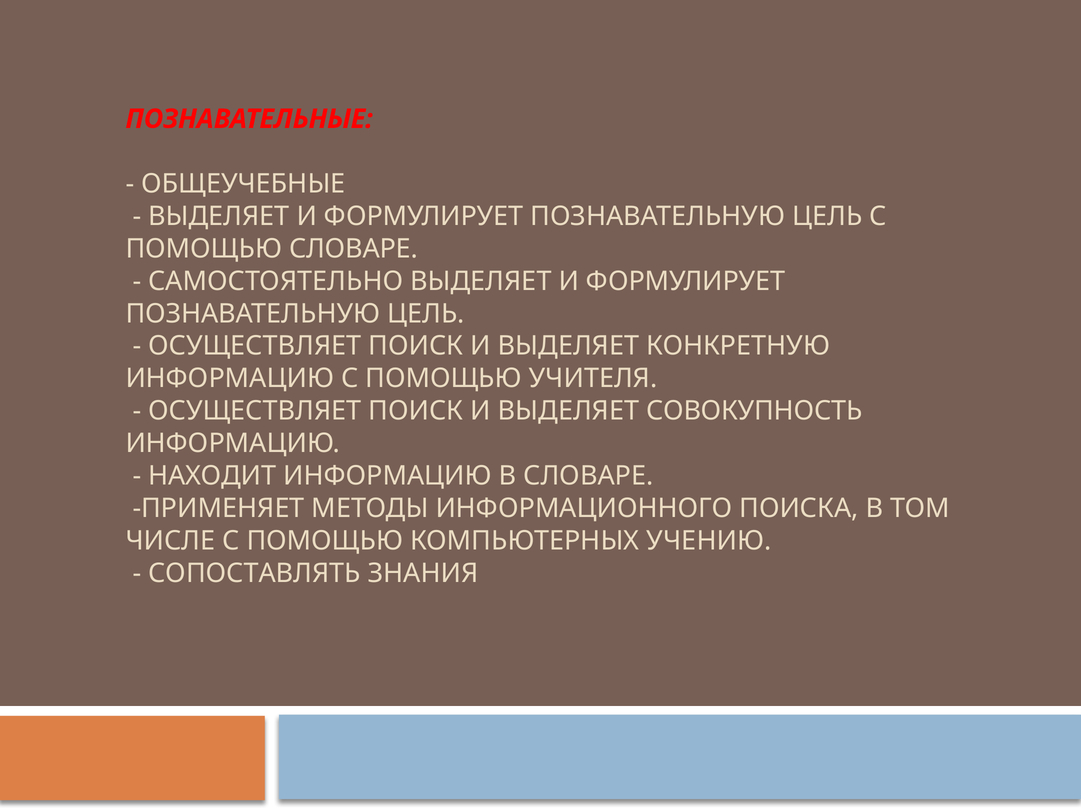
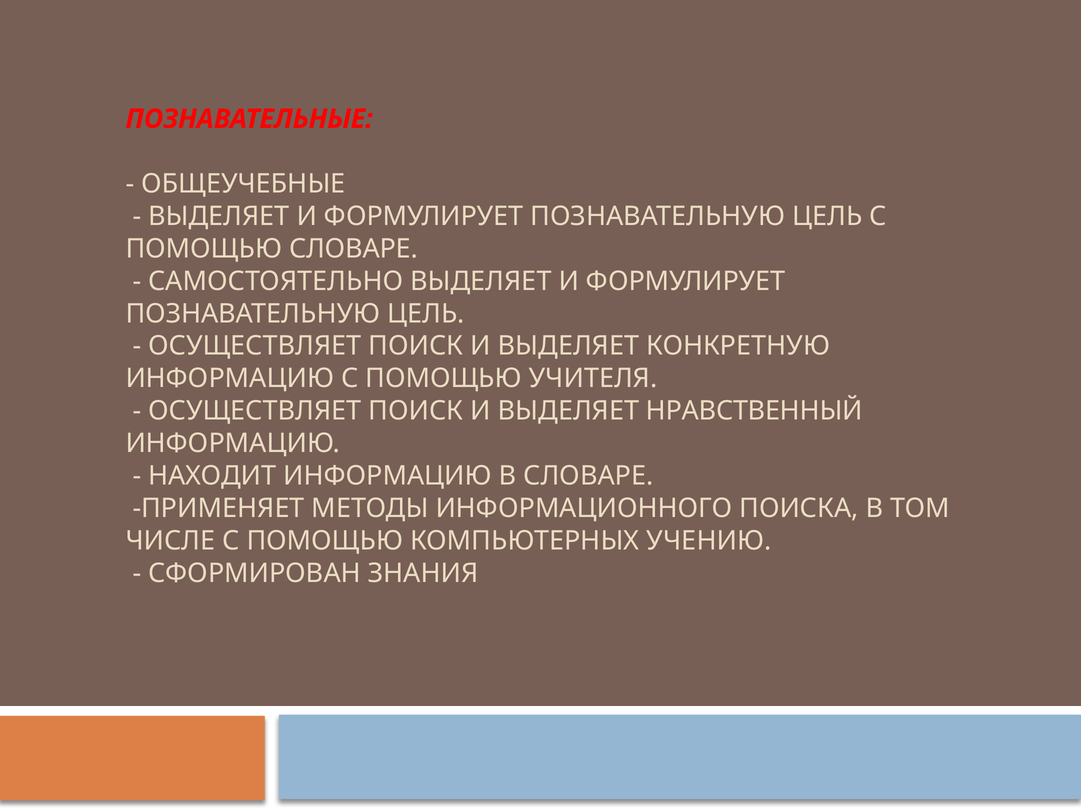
СОВОКУПНОСТЬ: СОВОКУПНОСТЬ -> НРАВСТВЕННЫЙ
СОПОСТАВЛЯТЬ: СОПОСТАВЛЯТЬ -> СФОРМИРОВАН
